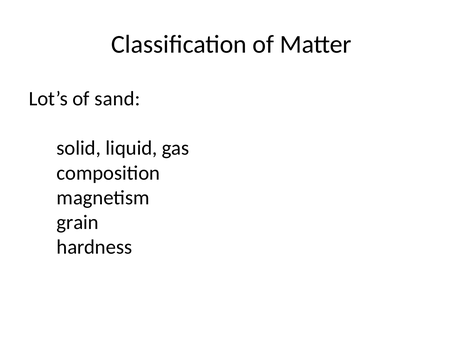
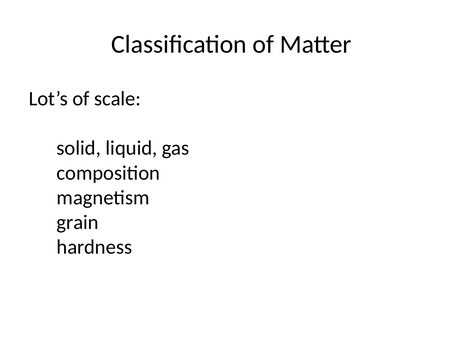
sand: sand -> scale
